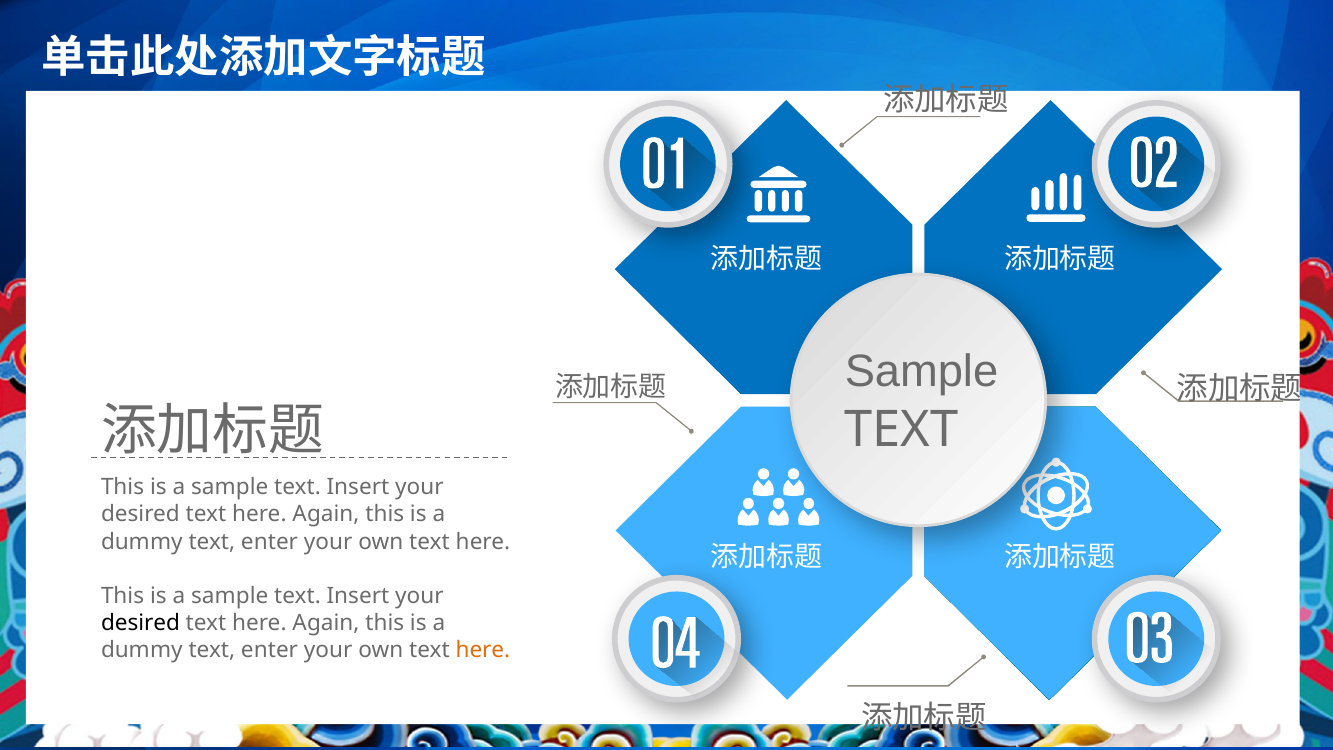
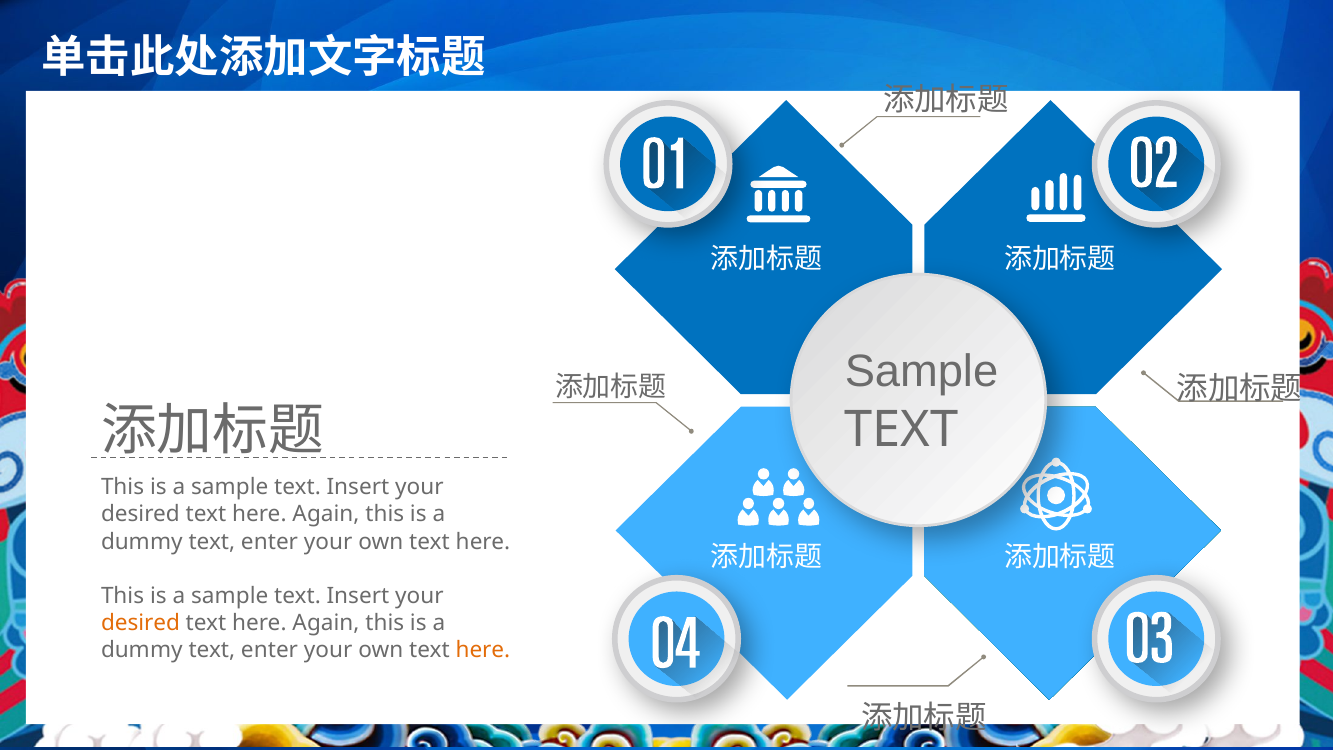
desired at (140, 623) colour: black -> orange
